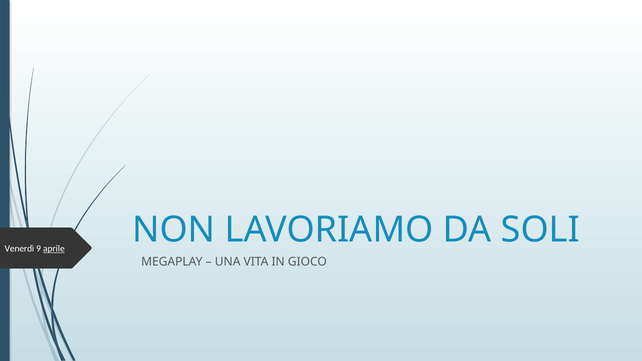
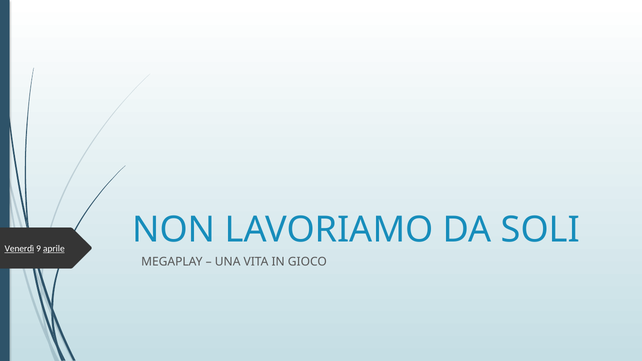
Venerdì underline: none -> present
